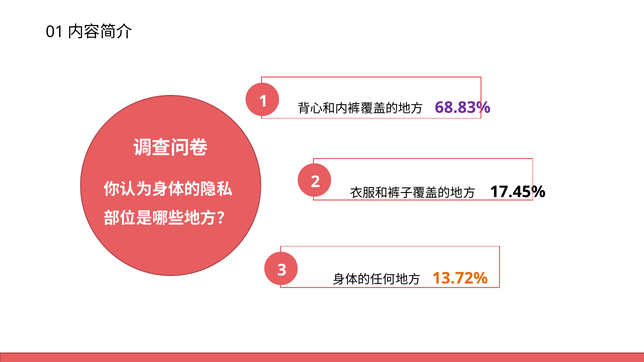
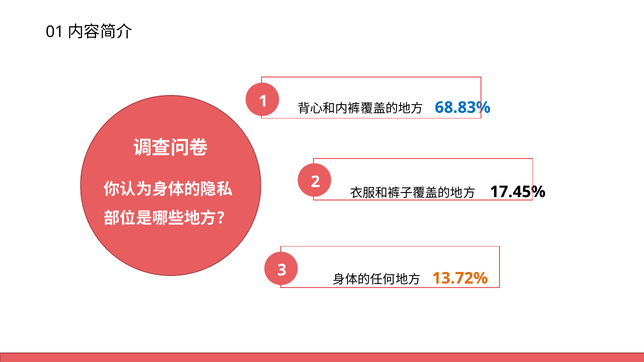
68.83% colour: purple -> blue
